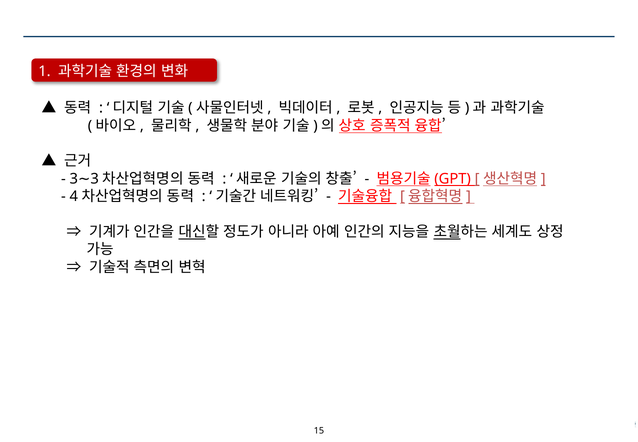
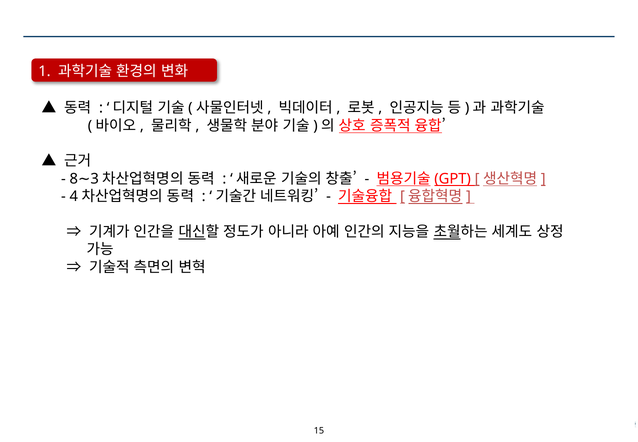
3 at (74, 179): 3 -> 8
